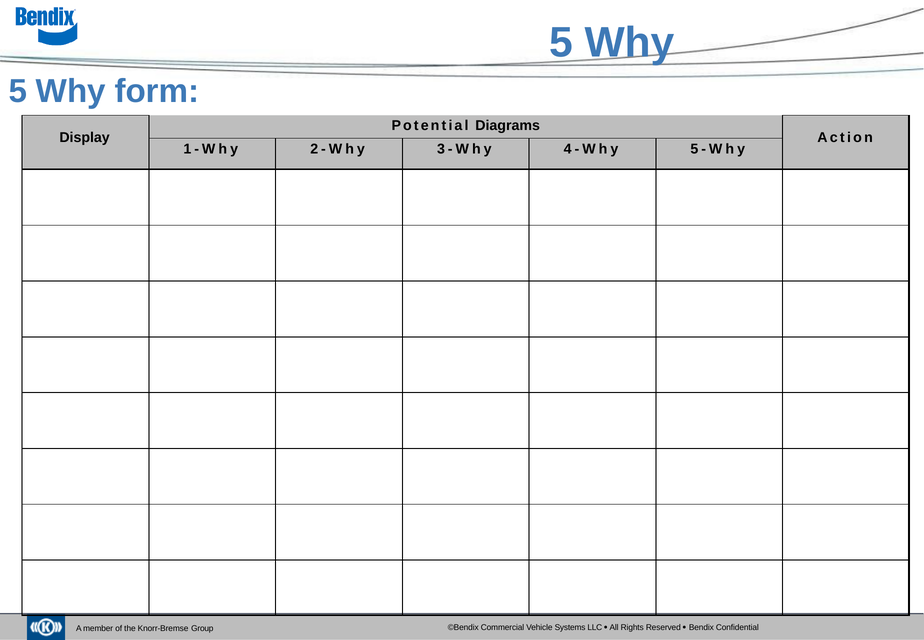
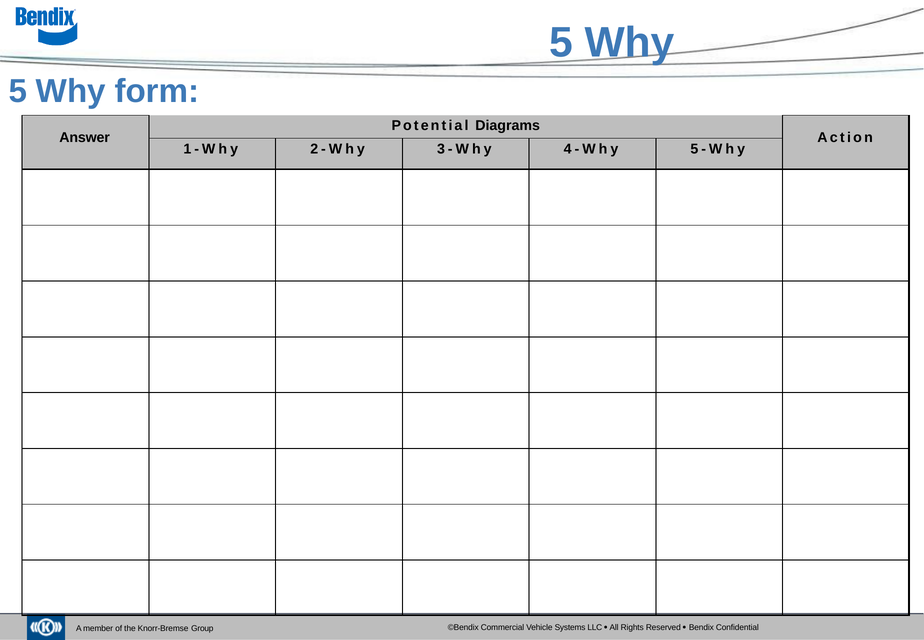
Display: Display -> Answer
